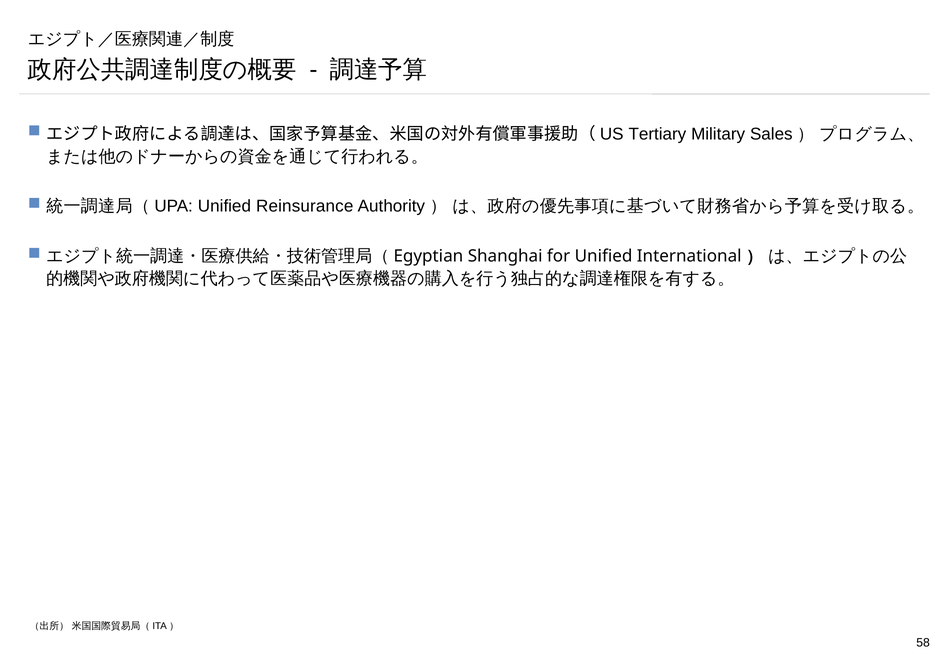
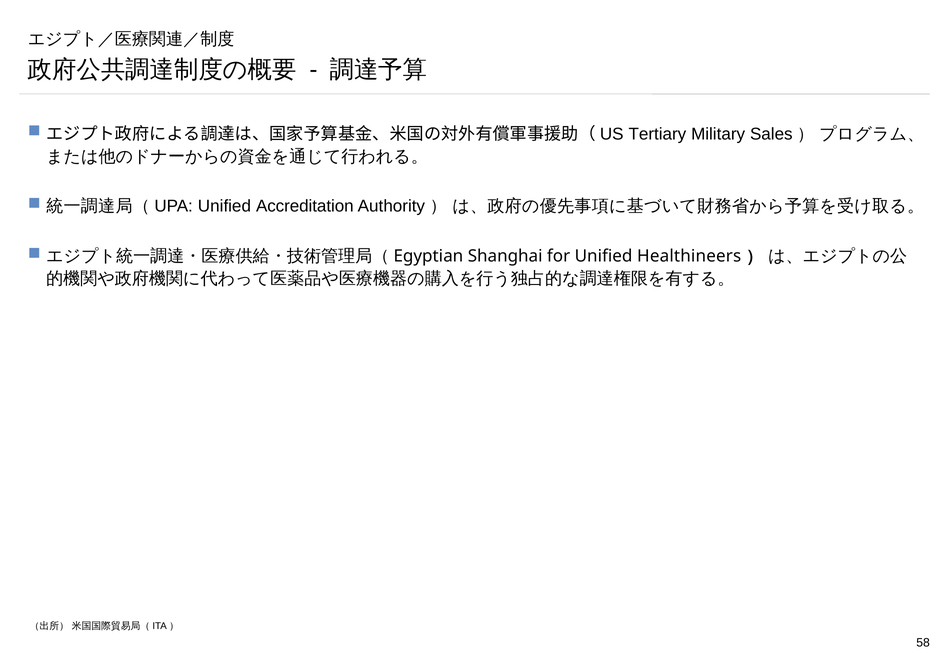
Reinsurance: Reinsurance -> Accreditation
International: International -> Healthineers
